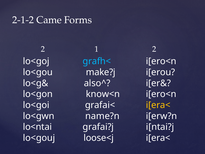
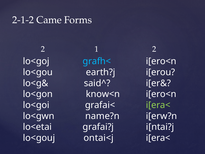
make?j: make?j -> earth?j
also^: also^ -> said^
i[era< at (158, 105) colour: yellow -> light green
lo<ntai: lo<ntai -> lo<etai
loose<j: loose<j -> ontai<j
